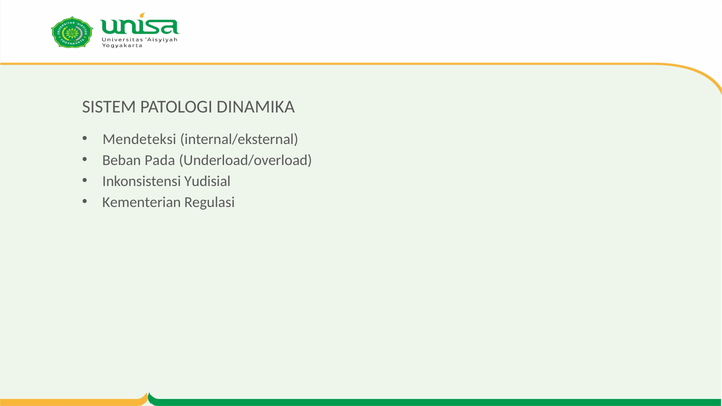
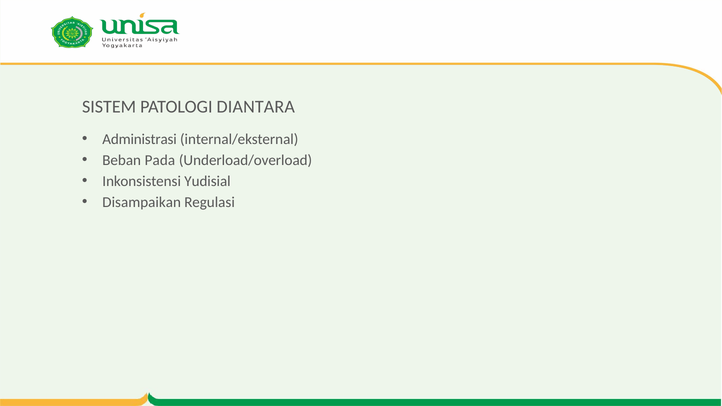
DINAMIKA: DINAMIKA -> DIANTARA
Mendeteksi: Mendeteksi -> Administrasi
Kementerian: Kementerian -> Disampaikan
